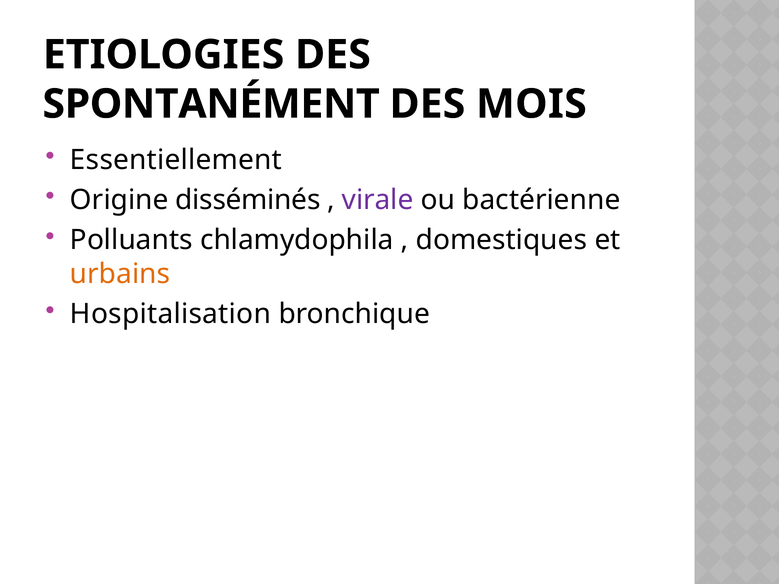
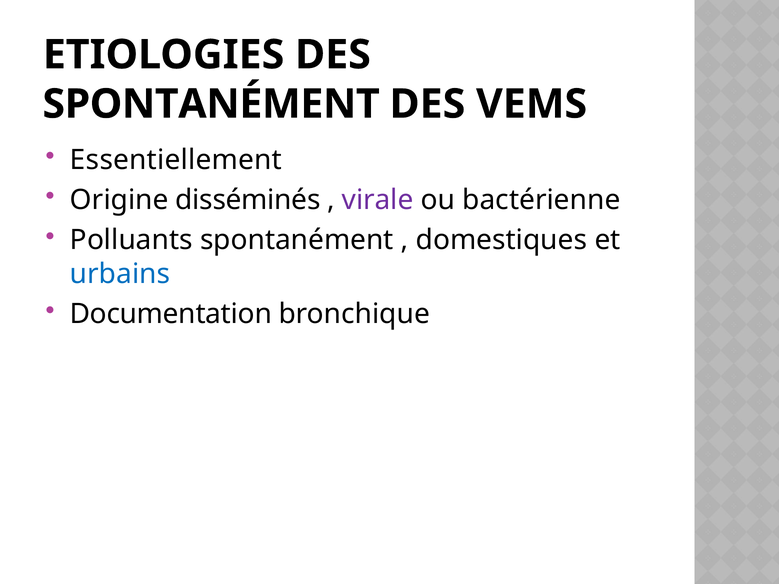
MOIS: MOIS -> VEMS
Polluants chlamydophila: chlamydophila -> spontanément
urbains colour: orange -> blue
Hospitalisation: Hospitalisation -> Documentation
